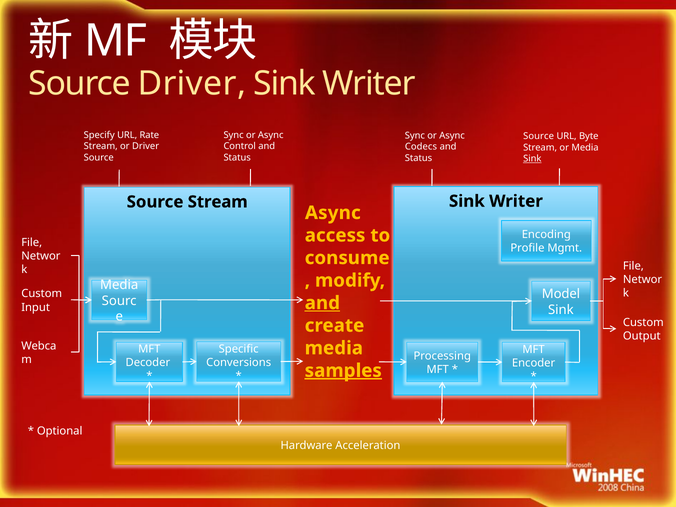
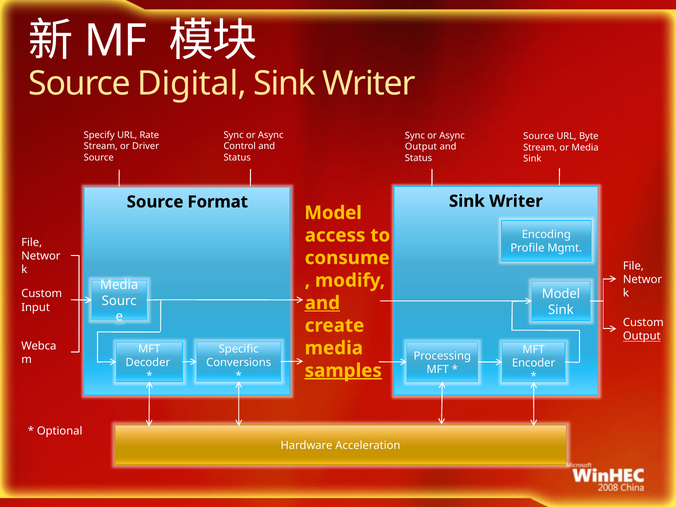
Source Driver: Driver -> Digital
Codecs at (421, 147): Codecs -> Output
Sink at (532, 159) underline: present -> none
Source Stream: Stream -> Format
Async at (333, 213): Async -> Model
Output at (642, 336) underline: none -> present
